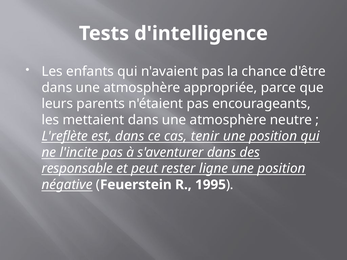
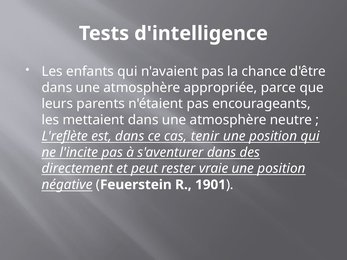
responsable: responsable -> directement
ligne: ligne -> vraie
1995: 1995 -> 1901
